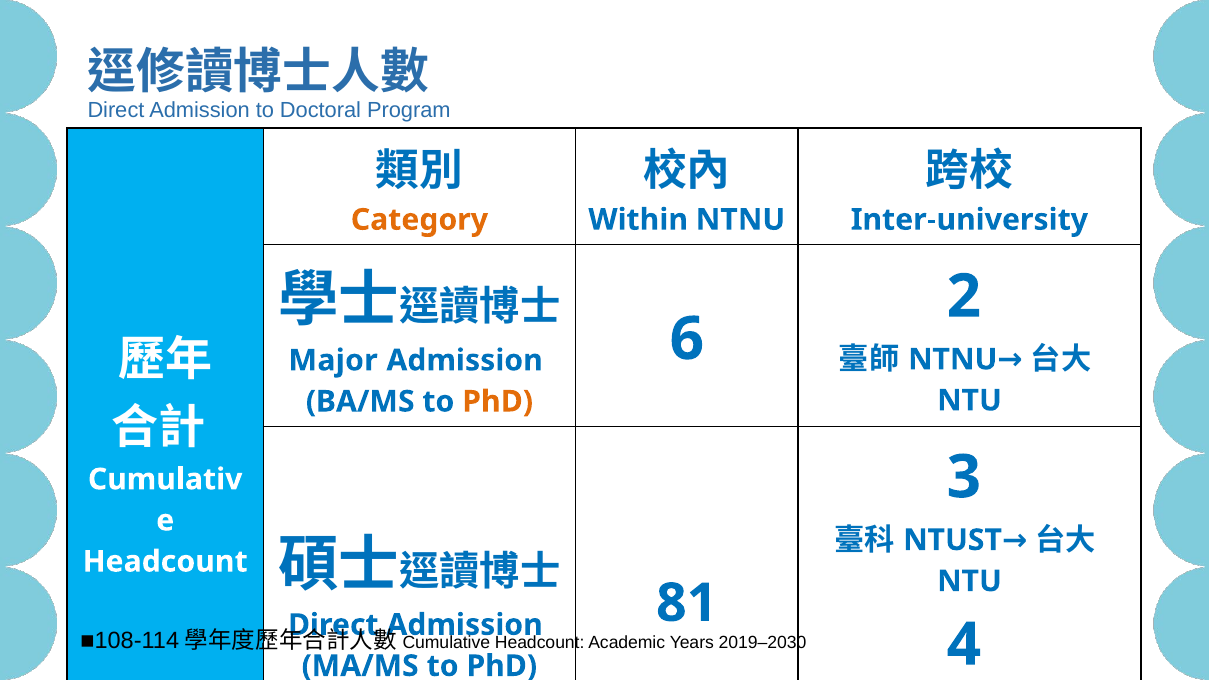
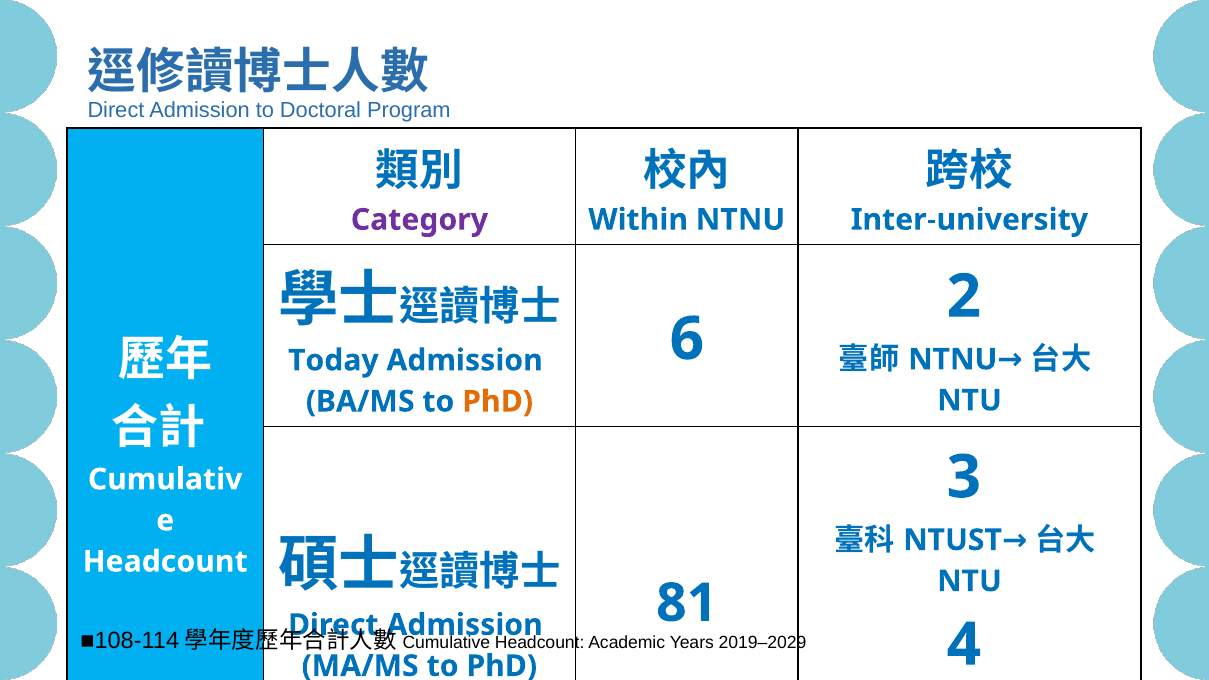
Category colour: orange -> purple
Major: Major -> Today
2019–2030: 2019–2030 -> 2019–2029
